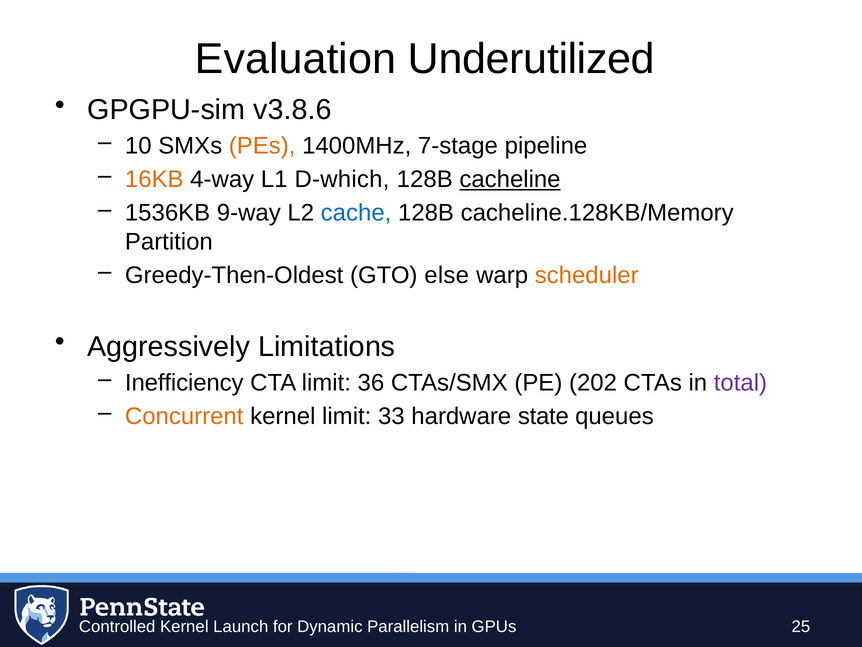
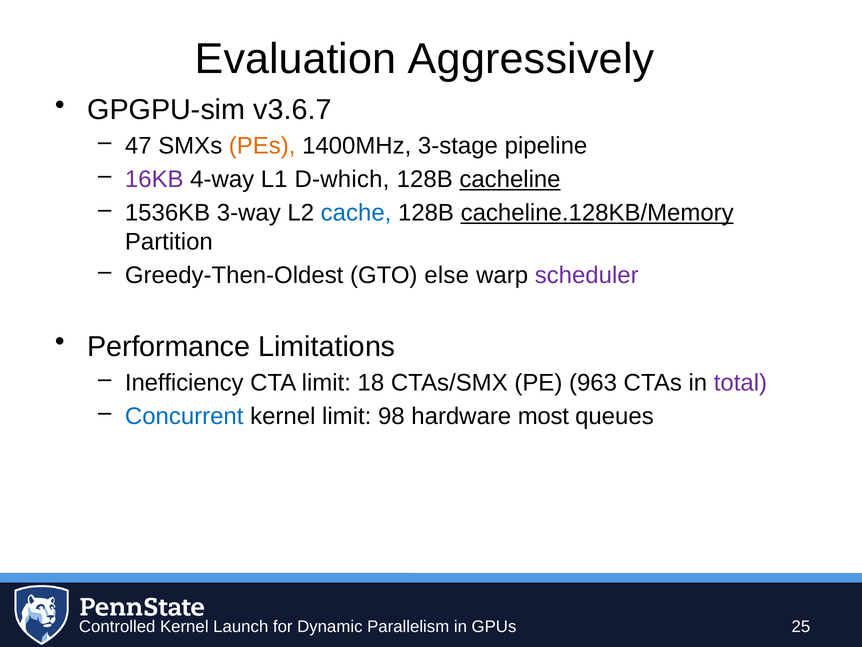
Underutilized: Underutilized -> Aggressively
v3.8.6: v3.8.6 -> v3.6.7
10: 10 -> 47
7-stage: 7-stage -> 3-stage
16KB colour: orange -> purple
9-way: 9-way -> 3-way
cacheline.128KB/Memory underline: none -> present
scheduler colour: orange -> purple
Aggressively: Aggressively -> Performance
36: 36 -> 18
202: 202 -> 963
Concurrent colour: orange -> blue
33: 33 -> 98
state: state -> most
